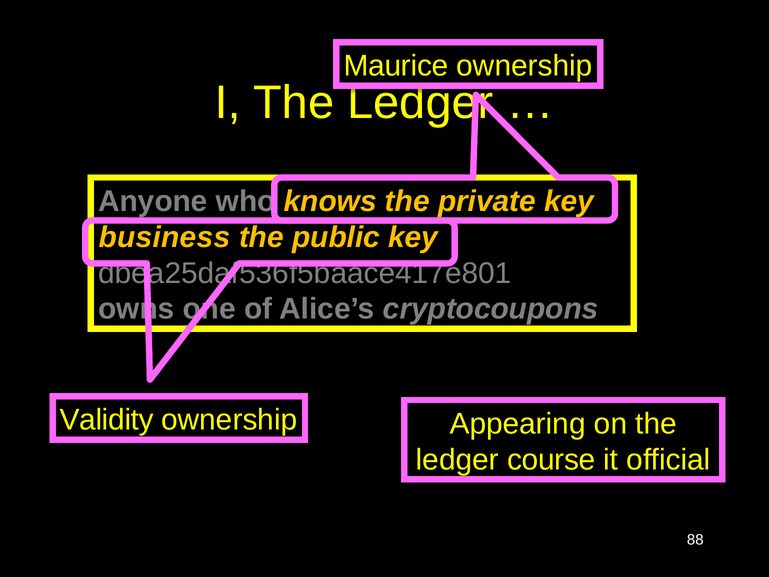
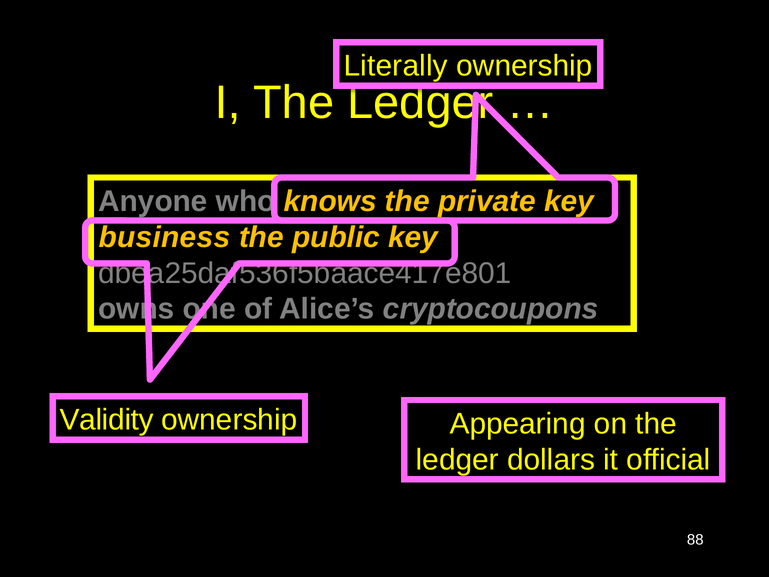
Maurice: Maurice -> Literally
course: course -> dollars
